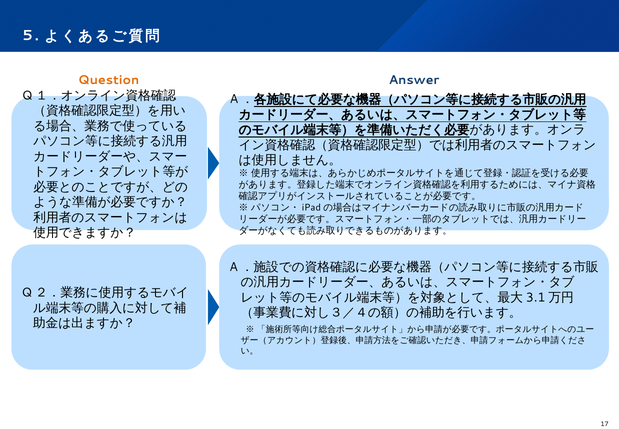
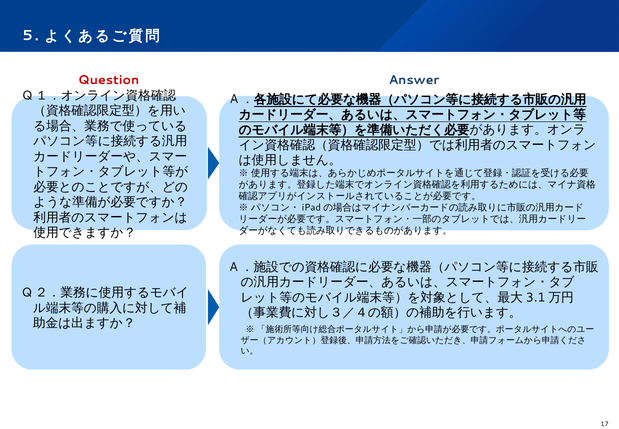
Question colour: orange -> red
